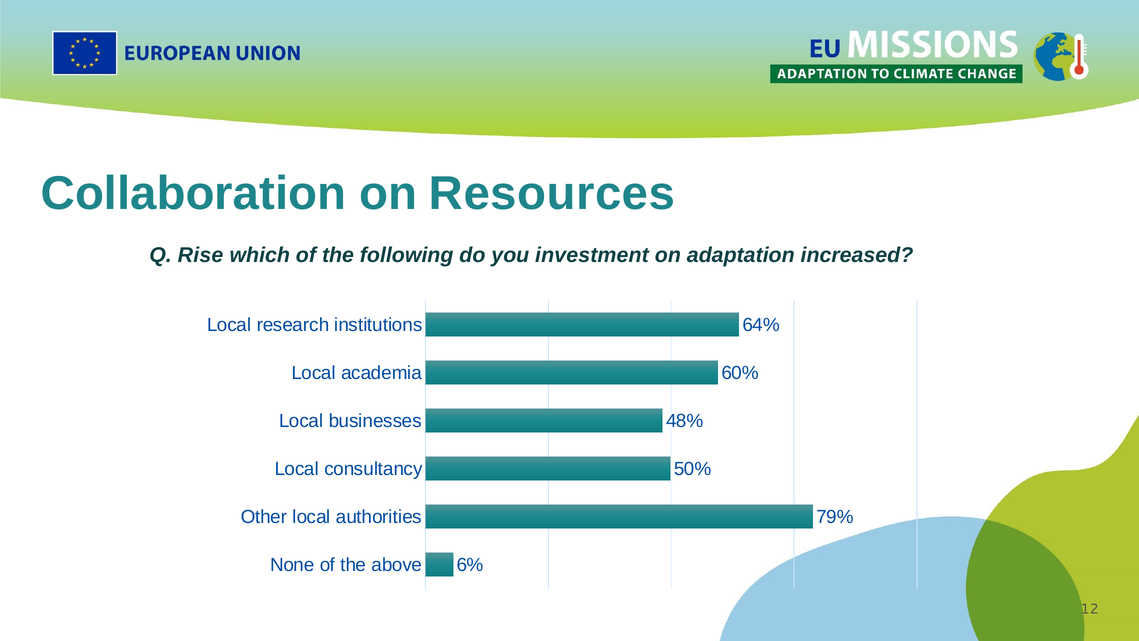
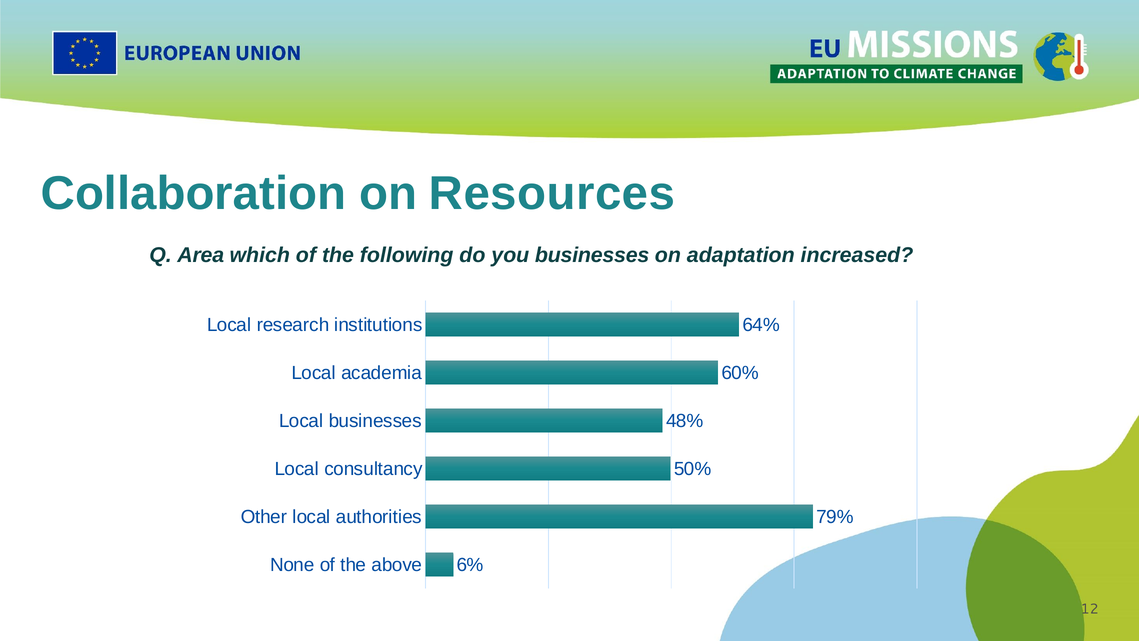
Rise: Rise -> Area
you investment: investment -> businesses
